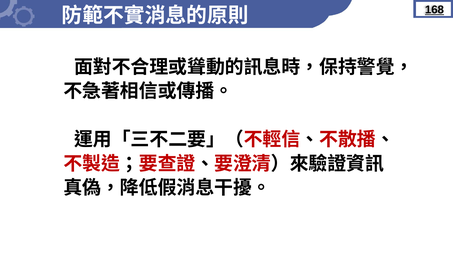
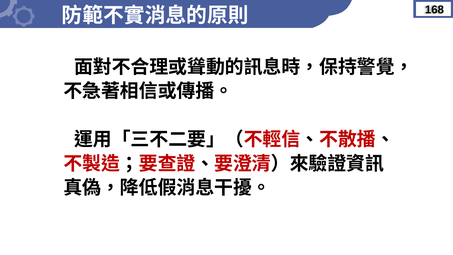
168 underline: present -> none
